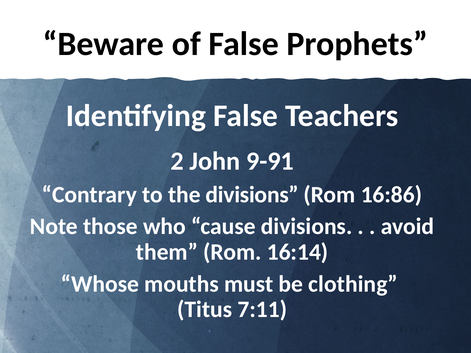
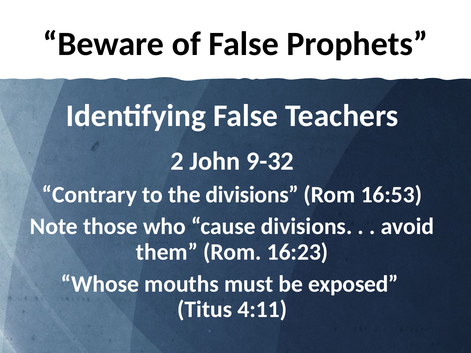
9-91: 9-91 -> 9-32
16:86: 16:86 -> 16:53
16:14: 16:14 -> 16:23
clothing: clothing -> exposed
7:11: 7:11 -> 4:11
